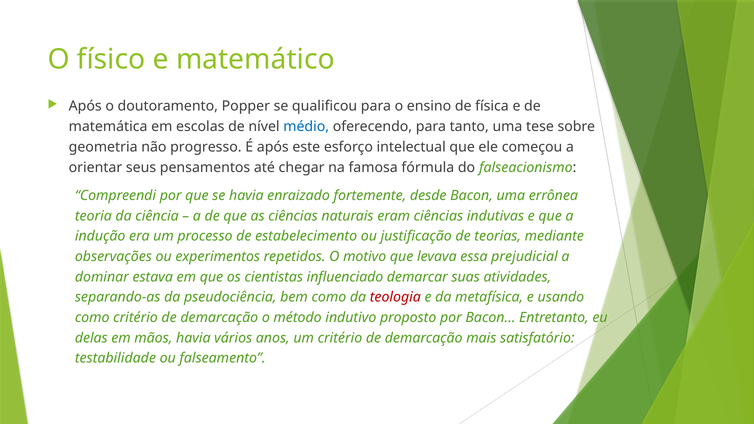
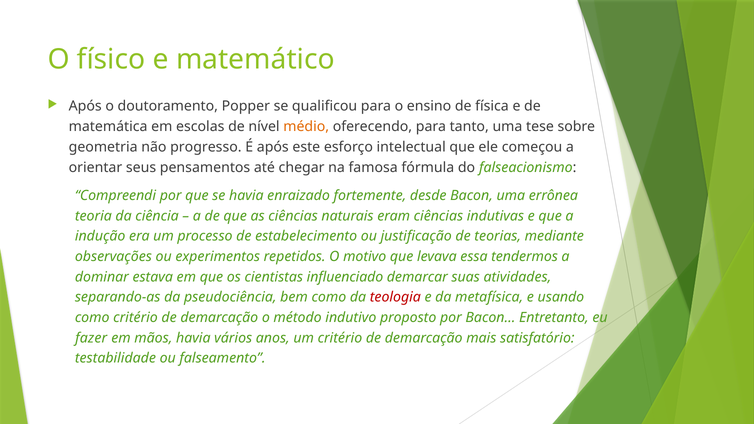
médio colour: blue -> orange
prejudicial: prejudicial -> tendermos
delas: delas -> fazer
